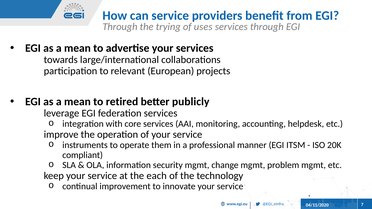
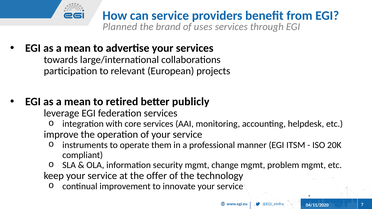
Through at (120, 27): Through -> Planned
trying: trying -> brand
each: each -> offer
